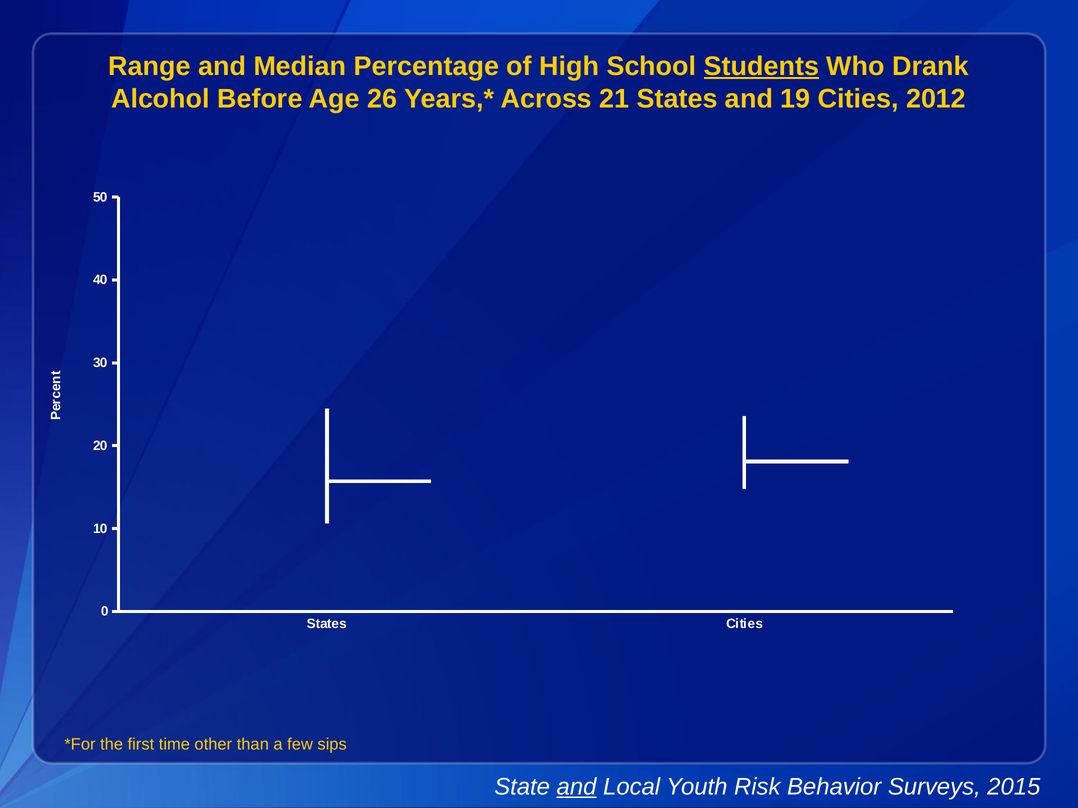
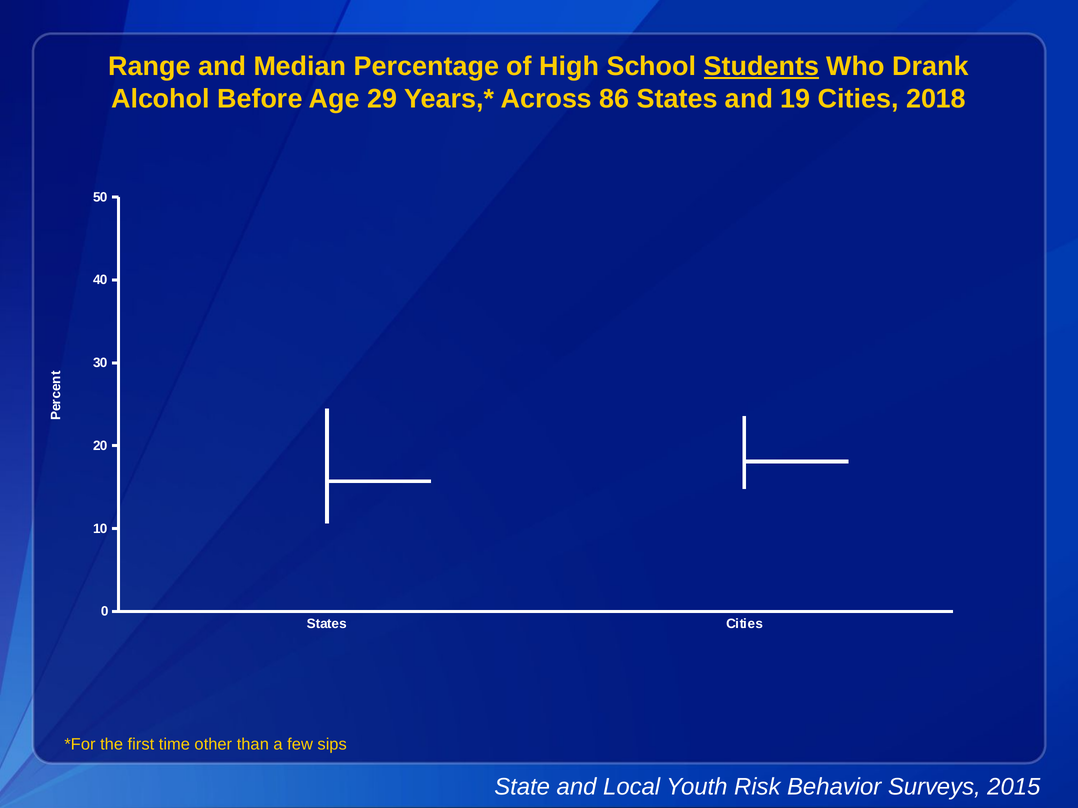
26: 26 -> 29
21: 21 -> 86
2012: 2012 -> 2018
and at (577, 787) underline: present -> none
